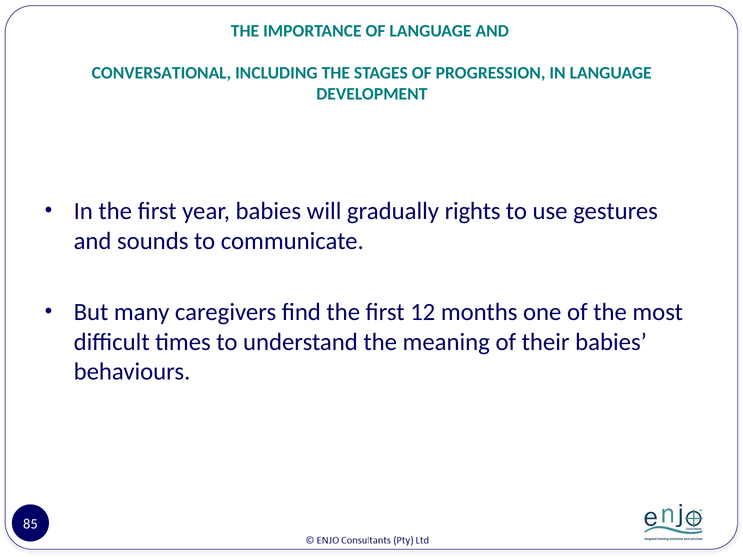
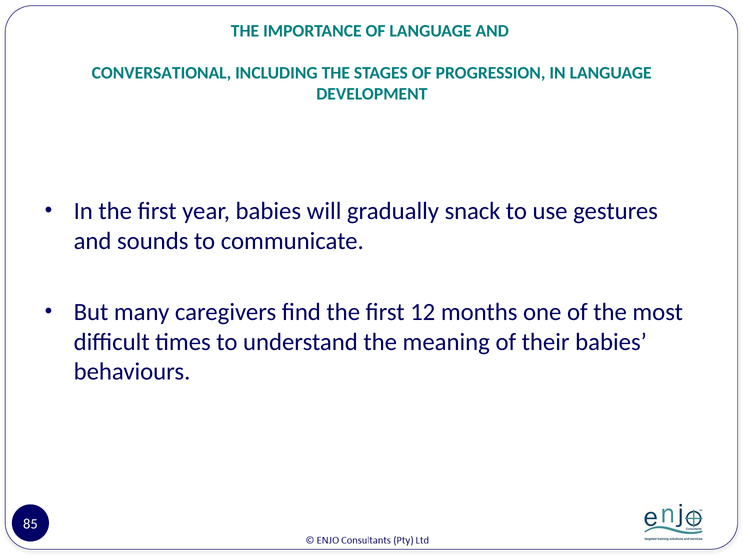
rights: rights -> snack
